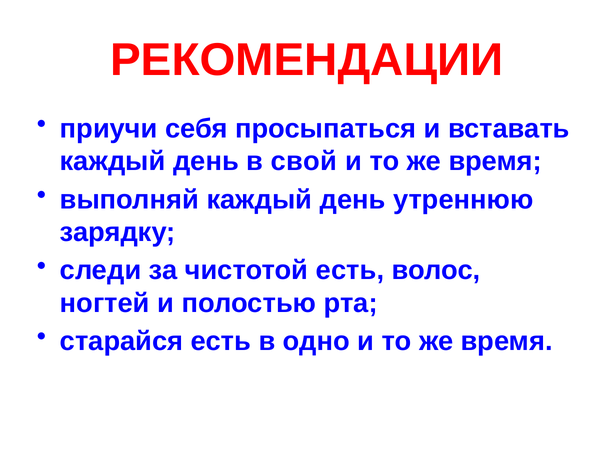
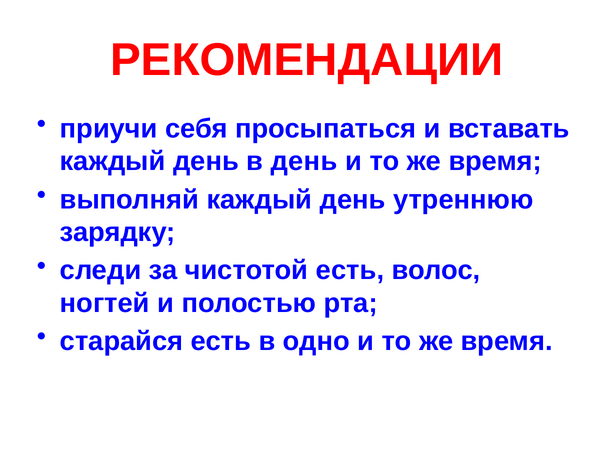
в свой: свой -> день
